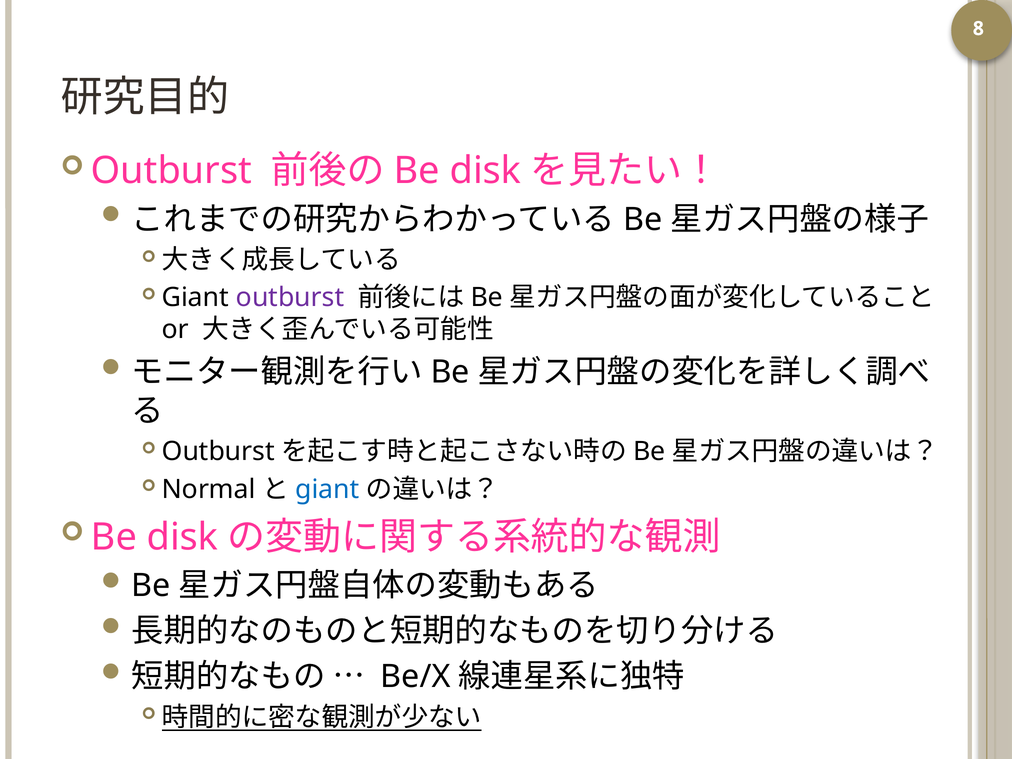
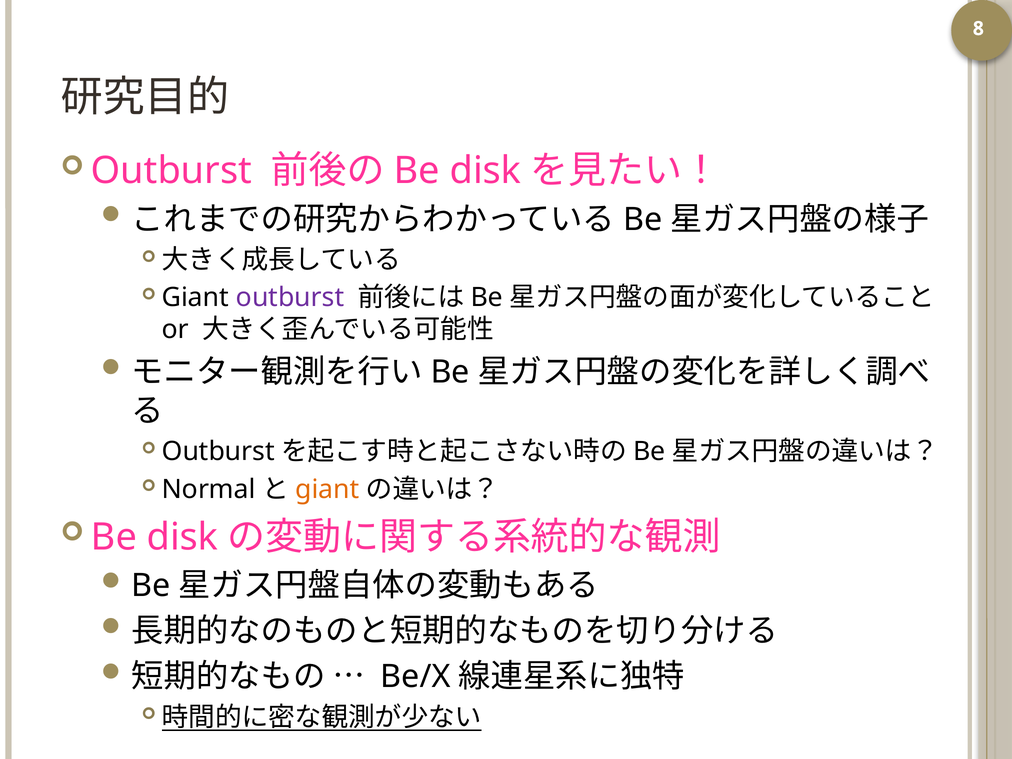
giant at (327, 489) colour: blue -> orange
